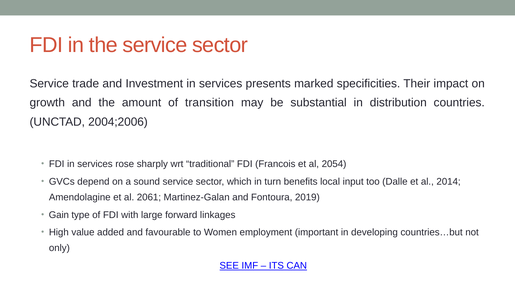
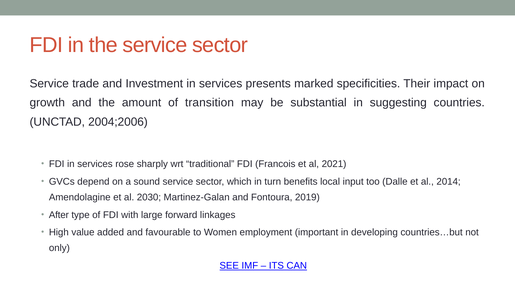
distribution: distribution -> suggesting
2054: 2054 -> 2021
2061: 2061 -> 2030
Gain: Gain -> After
